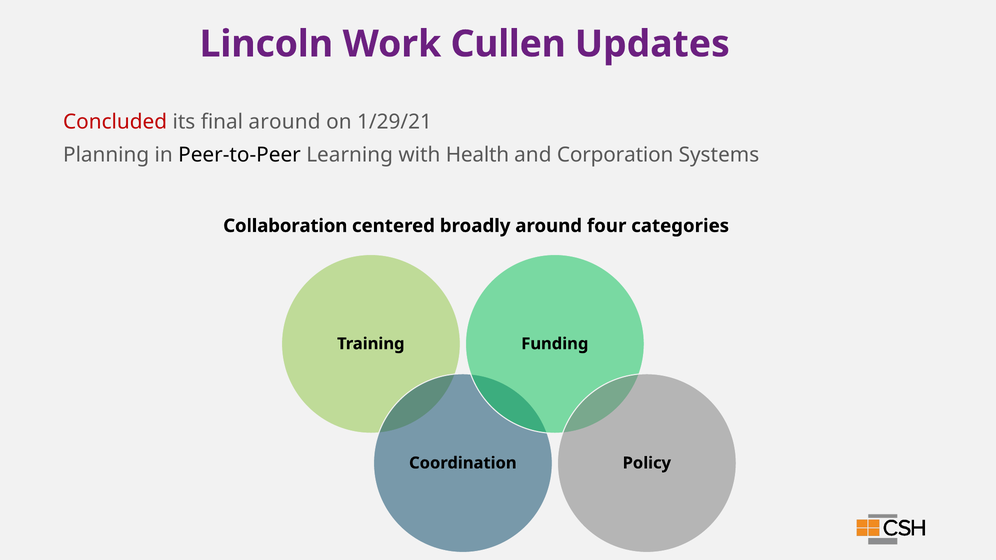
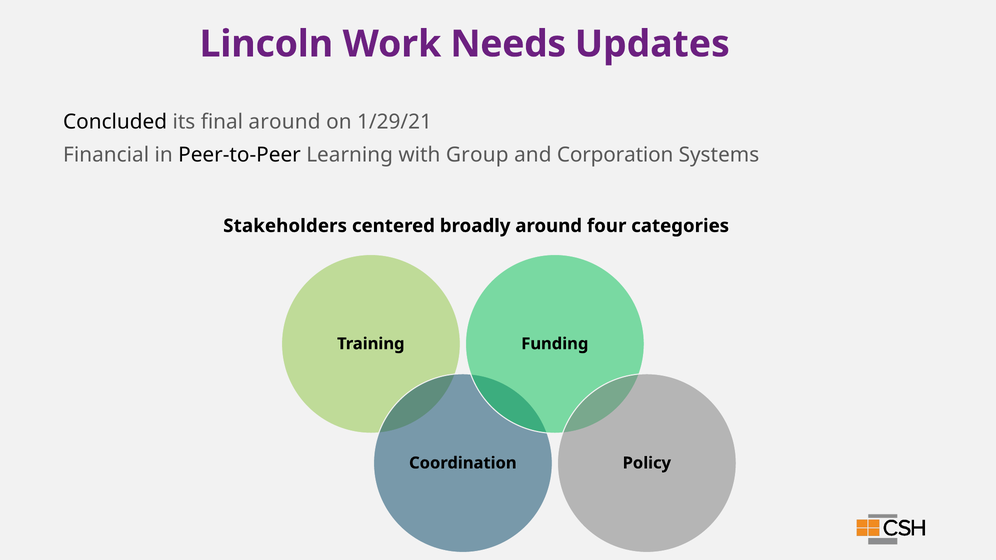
Cullen: Cullen -> Needs
Concluded colour: red -> black
Planning: Planning -> Financial
Health: Health -> Group
Collaboration: Collaboration -> Stakeholders
